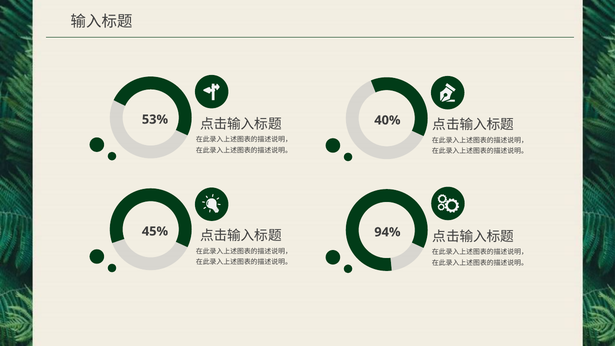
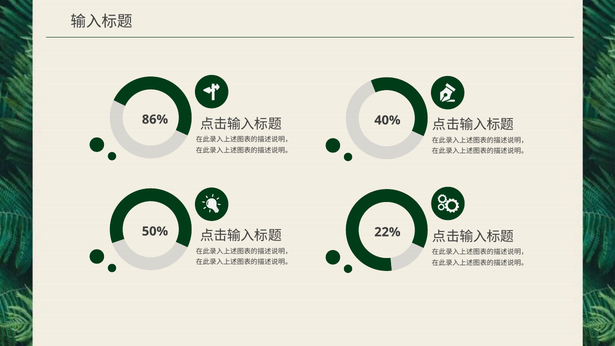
53%: 53% -> 86%
45%: 45% -> 50%
94%: 94% -> 22%
